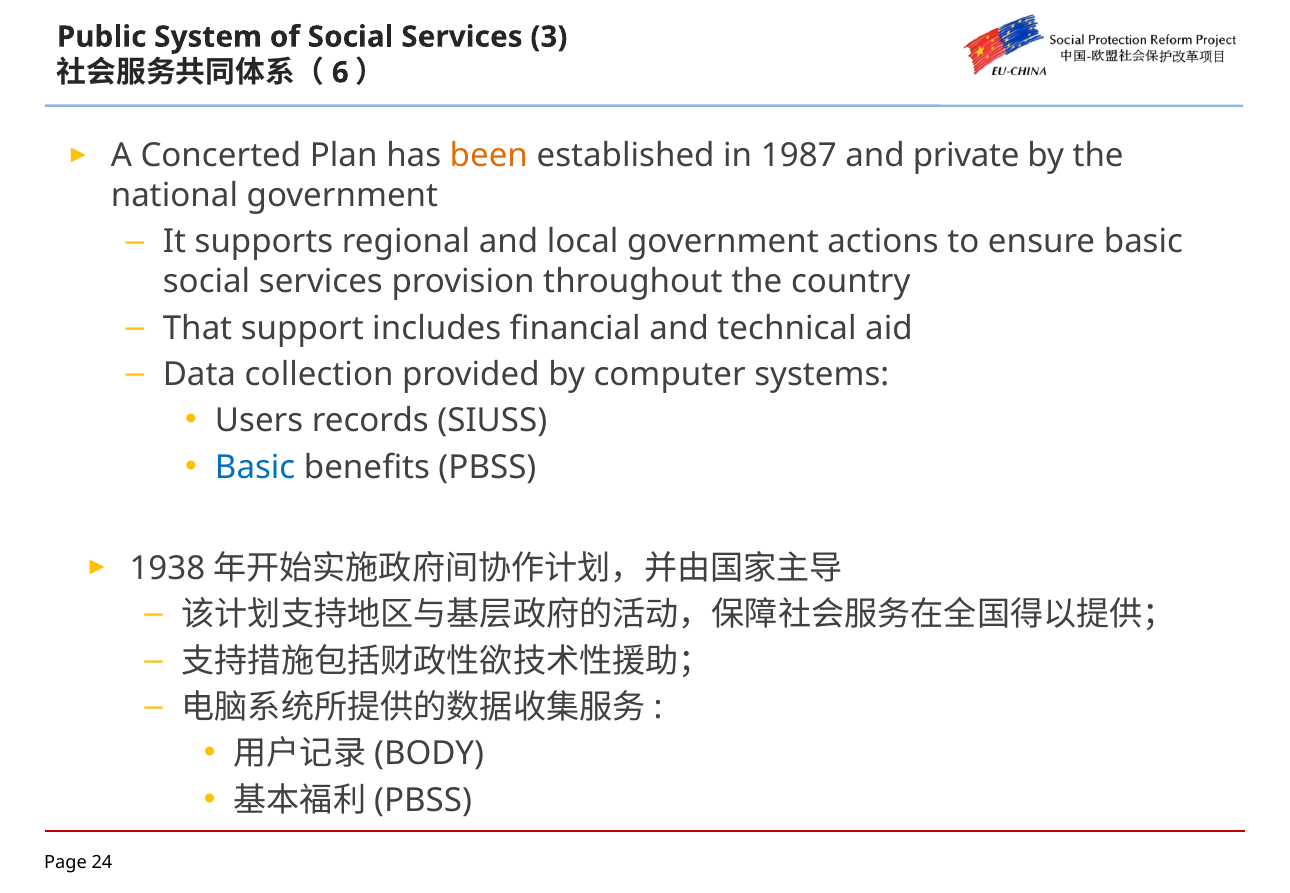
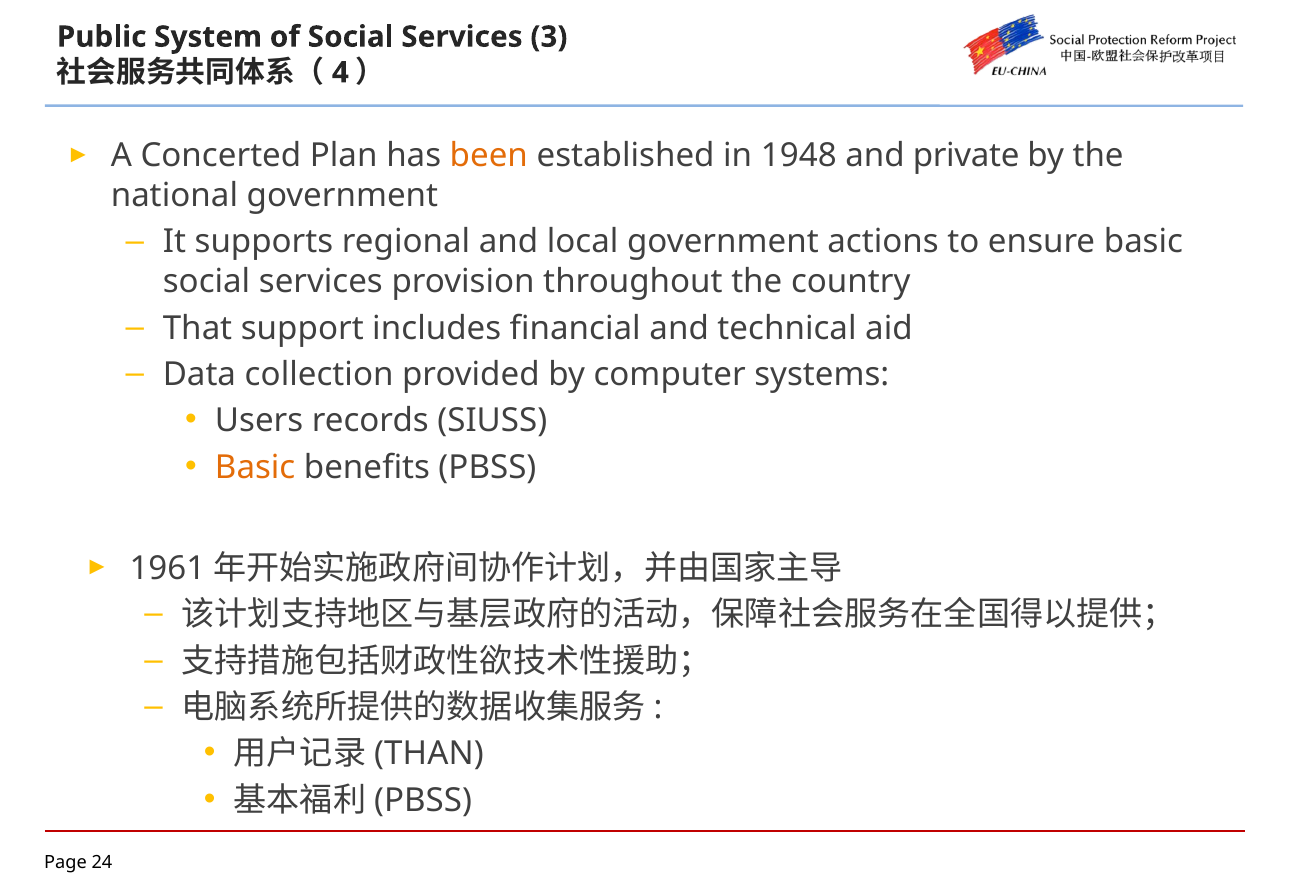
6: 6 -> 4
1987: 1987 -> 1948
Basic at (255, 467) colour: blue -> orange
1938: 1938 -> 1961
BODY: BODY -> THAN
